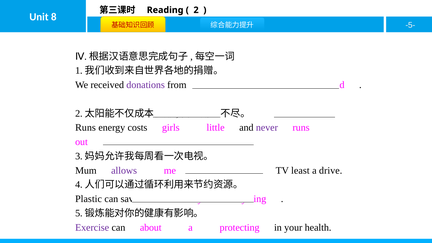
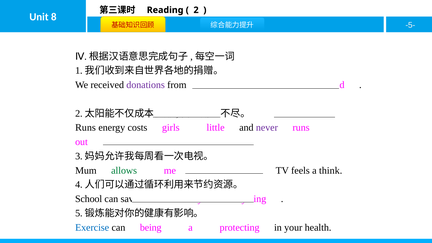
allows colour: purple -> green
least: least -> feels
drive: drive -> think
Plastic: Plastic -> School
Exercise colour: purple -> blue
about: about -> being
